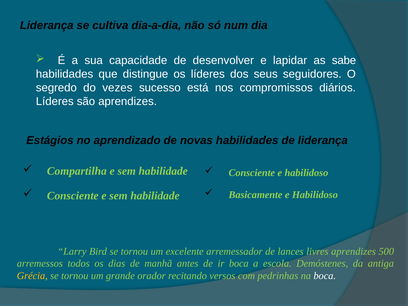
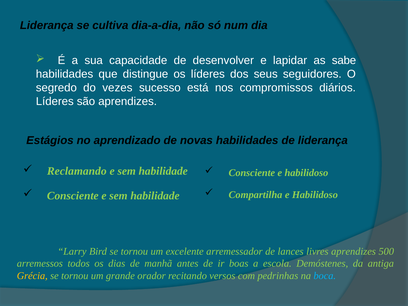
Compartilha: Compartilha -> Reclamando
Basicamente: Basicamente -> Compartilha
ir boca: boca -> boas
boca at (325, 276) colour: white -> light blue
